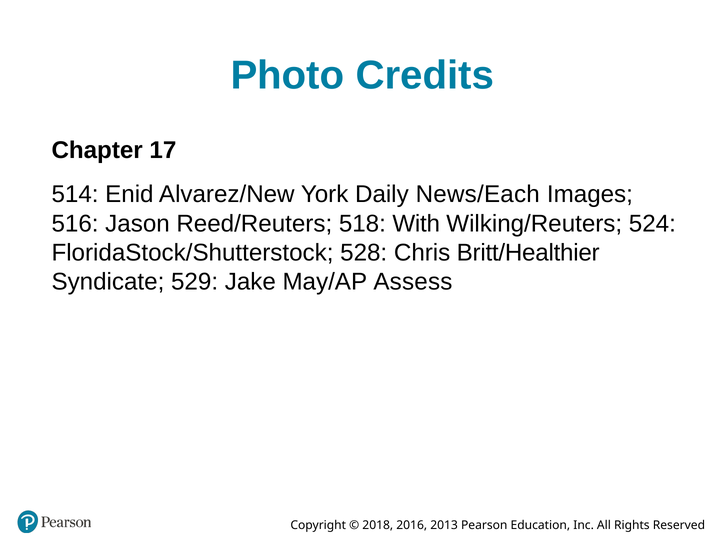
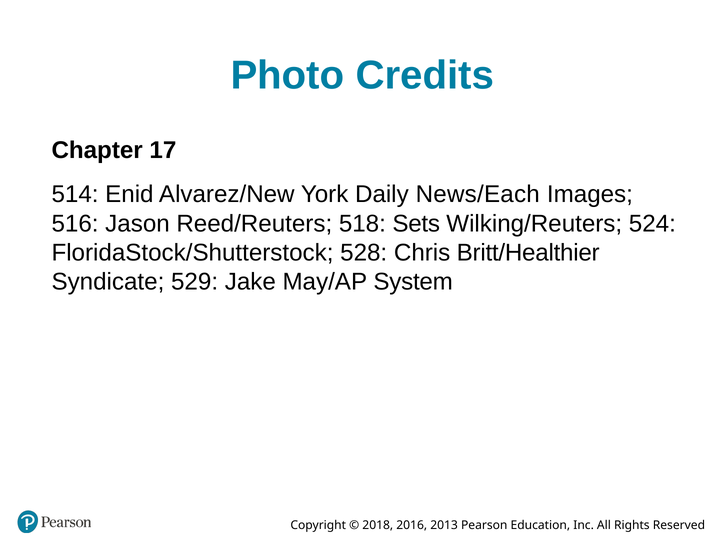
With: With -> Sets
Assess: Assess -> System
